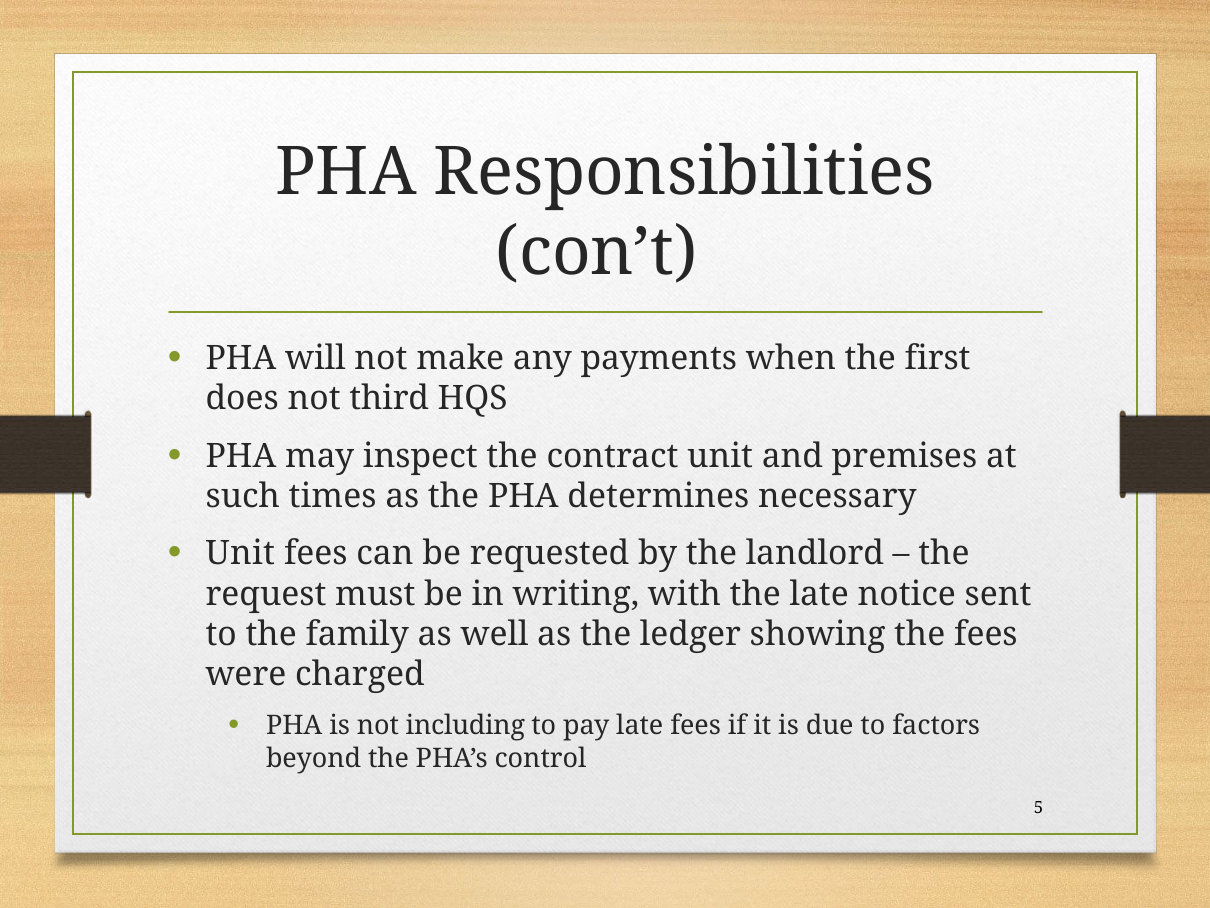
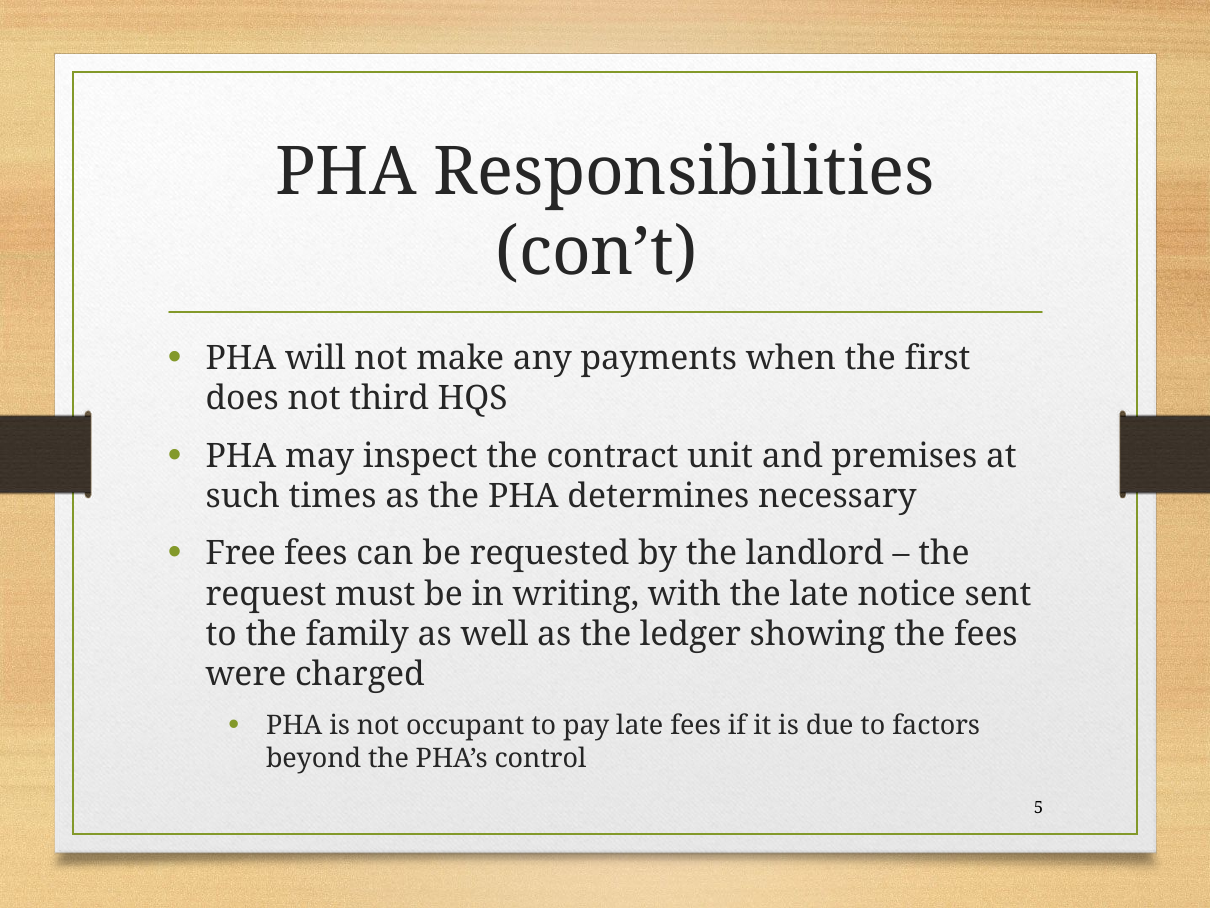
Unit at (240, 553): Unit -> Free
including: including -> occupant
